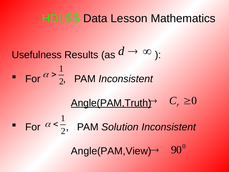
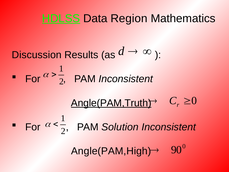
HDLSS underline: none -> present
Lesson: Lesson -> Region
Usefulness: Usefulness -> Discussion
Angle(PAM,View: Angle(PAM,View -> Angle(PAM,High
